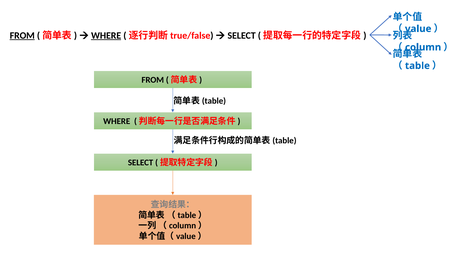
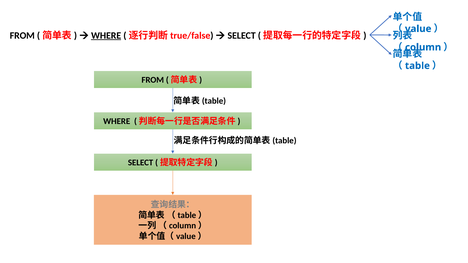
FROM at (22, 36) underline: present -> none
